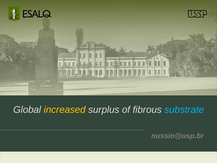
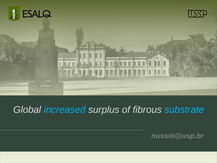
increased colour: yellow -> light blue
